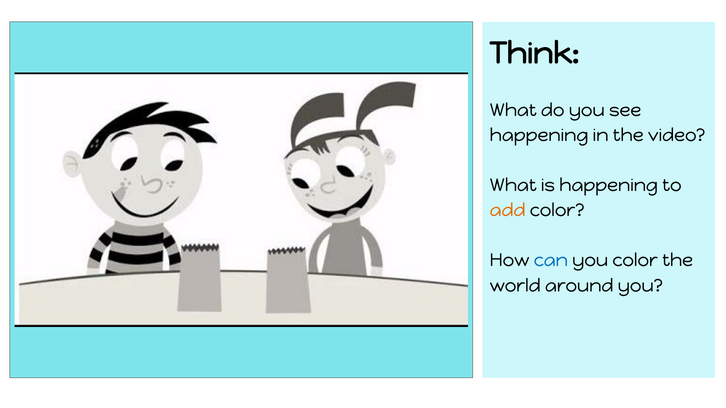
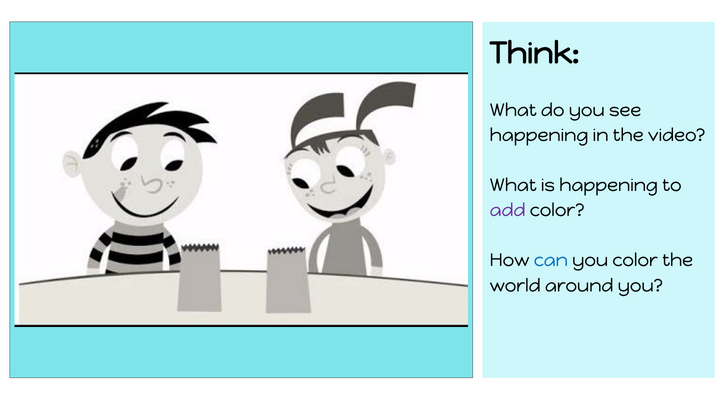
add colour: orange -> purple
